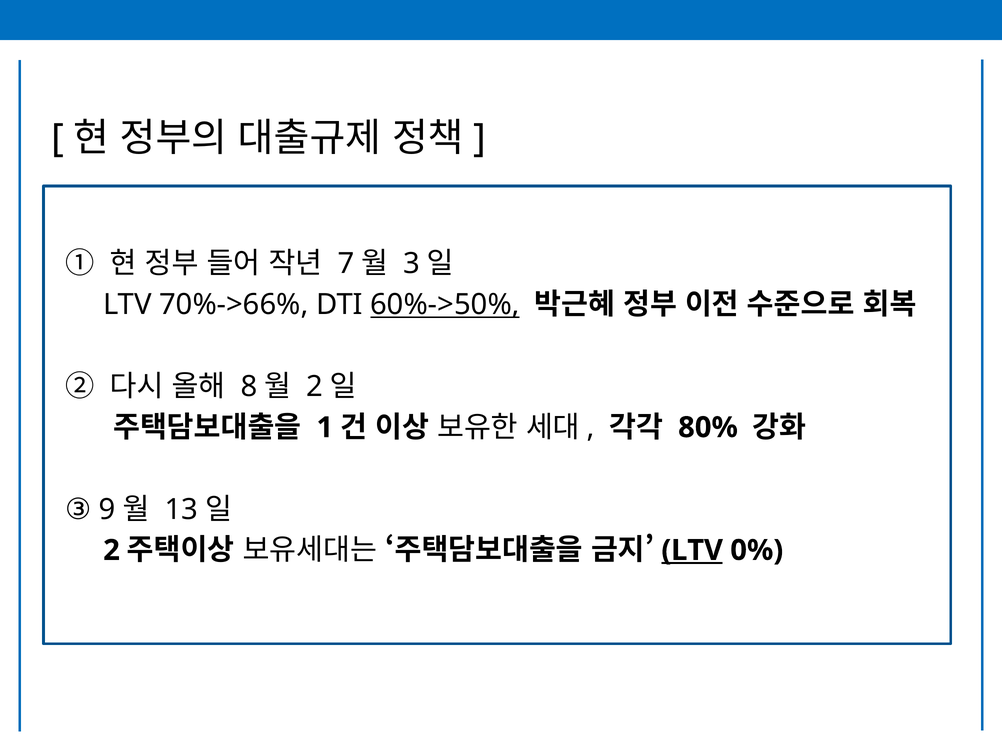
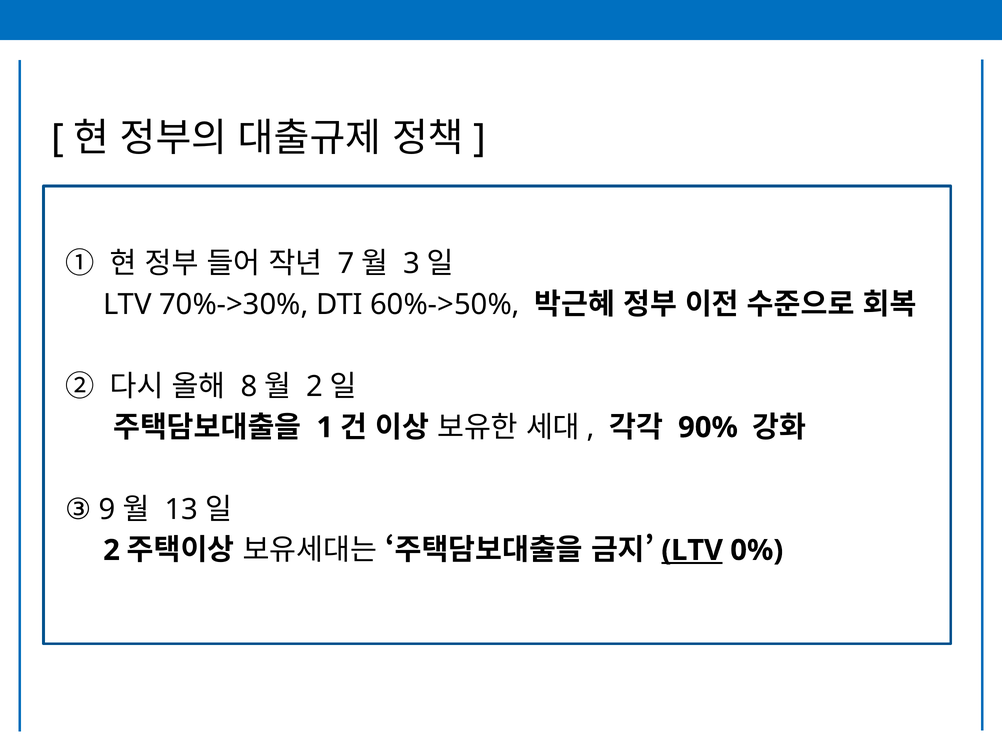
70%->66%: 70%->66% -> 70%->30%
60%->50% underline: present -> none
80%: 80% -> 90%
